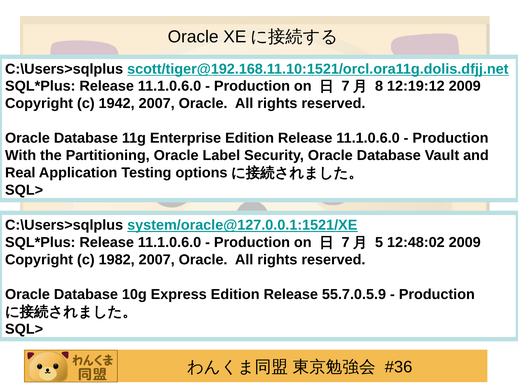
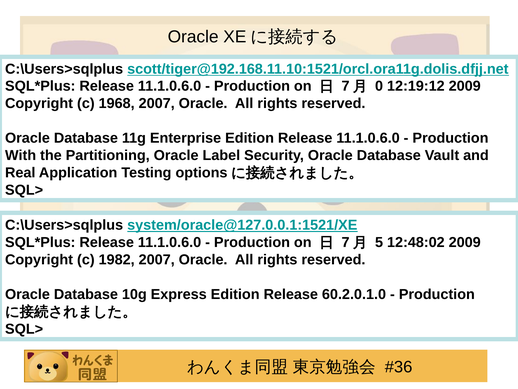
8: 8 -> 0
1942: 1942 -> 1968
55.7.0.5.9: 55.7.0.5.9 -> 60.2.0.1.0
